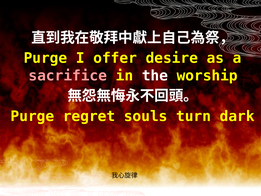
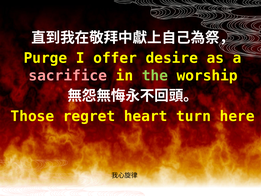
the colour: white -> light green
Purge at (32, 116): Purge -> Those
souls: souls -> heart
dark: dark -> here
